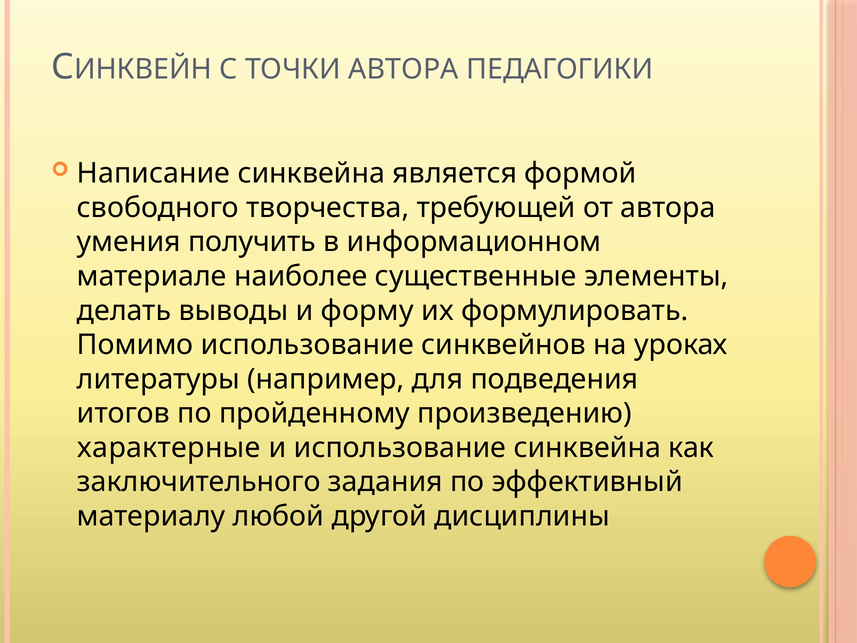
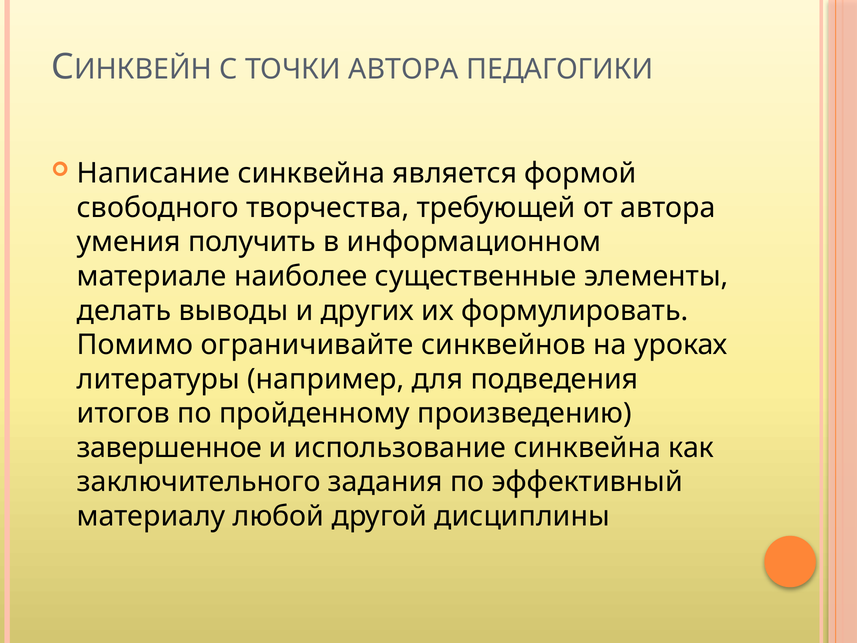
форму: форму -> других
Помимо использование: использование -> ограничивайте
характерные: характерные -> завершенное
